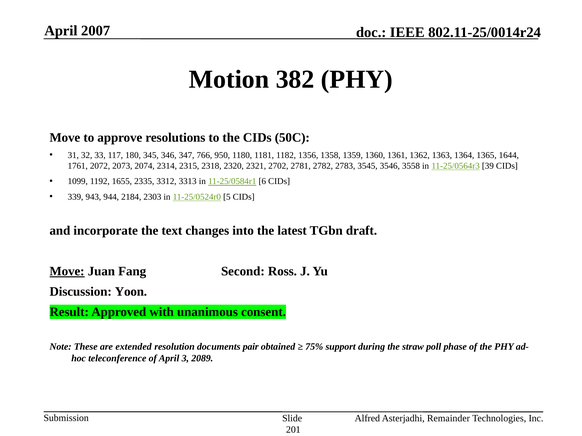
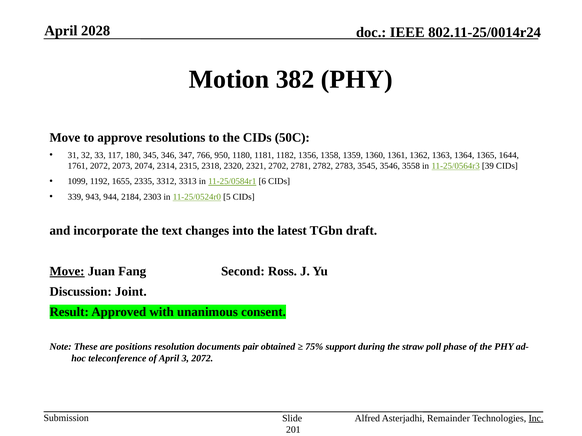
2007: 2007 -> 2028
Yoon: Yoon -> Joint
extended: extended -> positions
3 2089: 2089 -> 2072
Inc underline: none -> present
